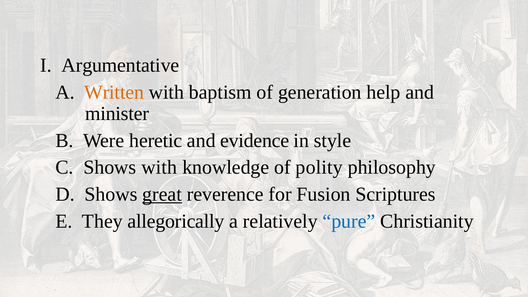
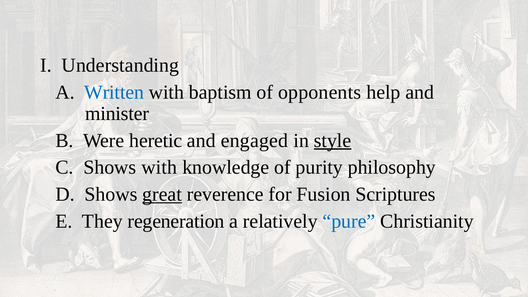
Argumentative: Argumentative -> Understanding
Written colour: orange -> blue
generation: generation -> opponents
evidence: evidence -> engaged
style underline: none -> present
polity: polity -> purity
allegorically: allegorically -> regeneration
